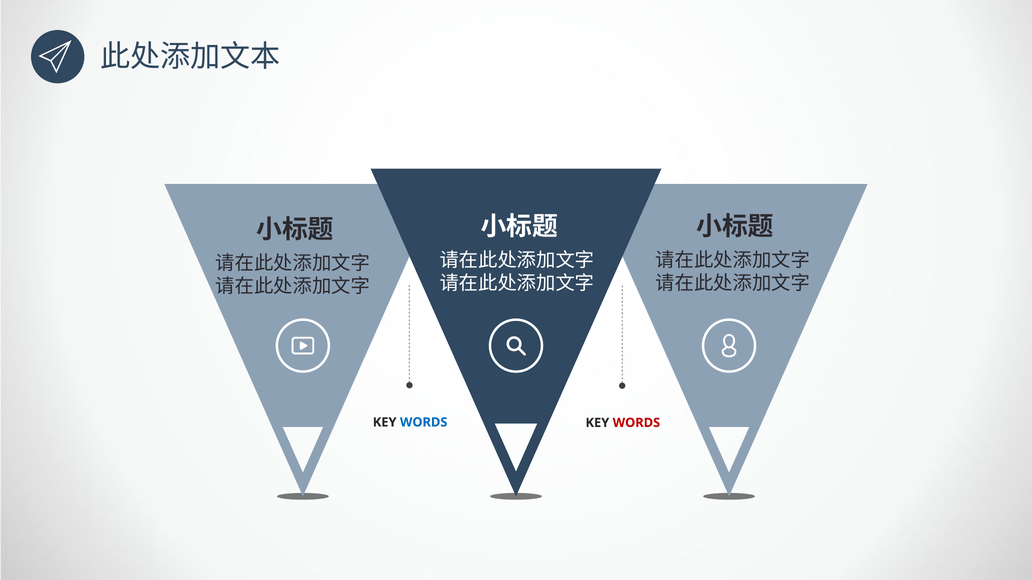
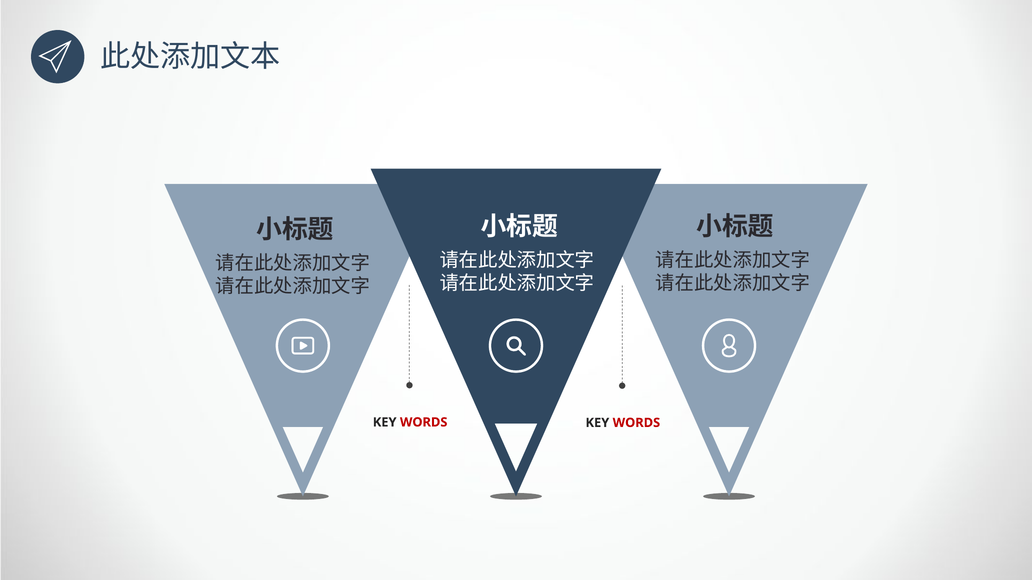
WORDS at (424, 423) colour: blue -> red
